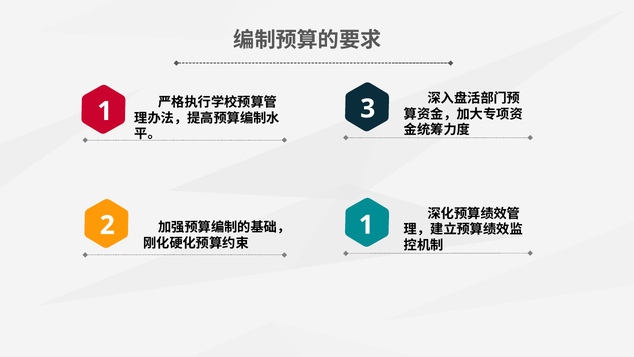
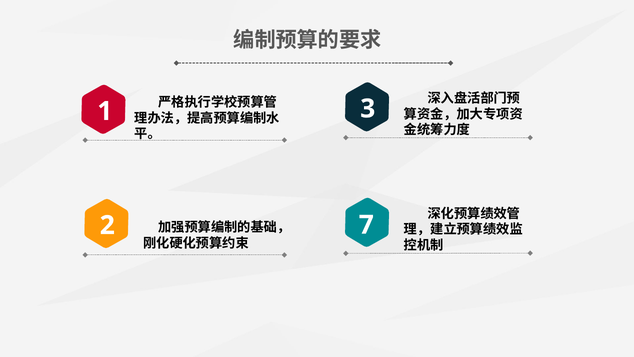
2 1: 1 -> 7
